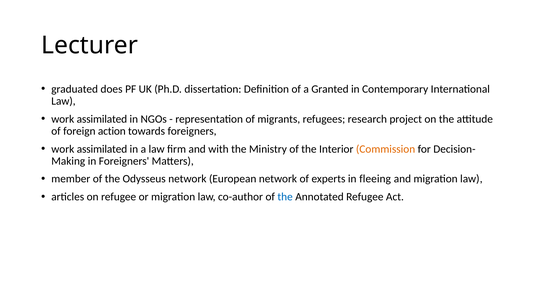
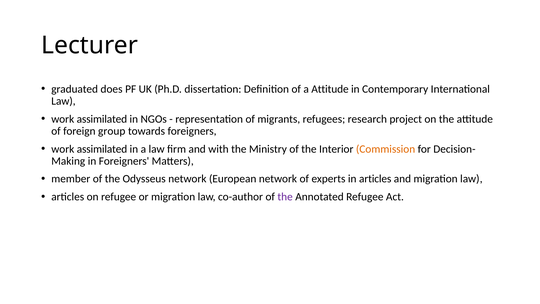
a Granted: Granted -> Attitude
action: action -> group
in fleeing: fleeing -> articles
the at (285, 197) colour: blue -> purple
